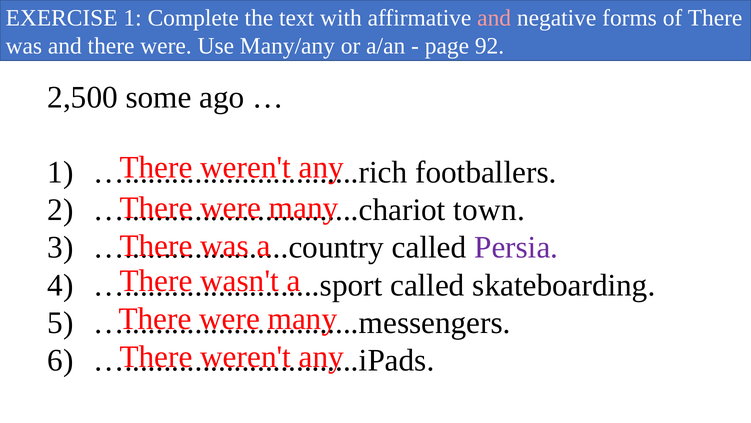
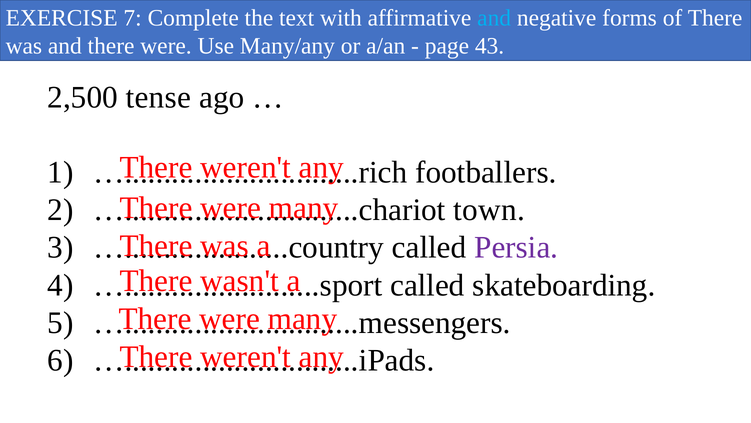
EXERCISE 1: 1 -> 7
and at (494, 18) colour: pink -> light blue
92: 92 -> 43
some: some -> tense
